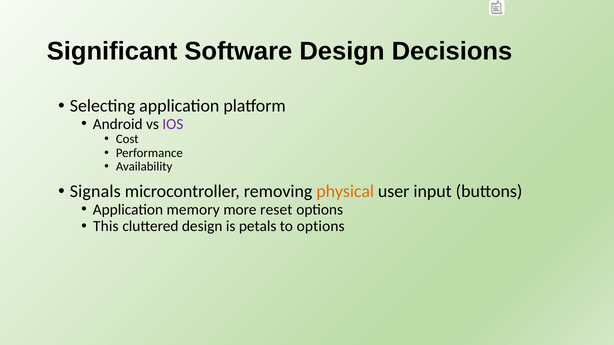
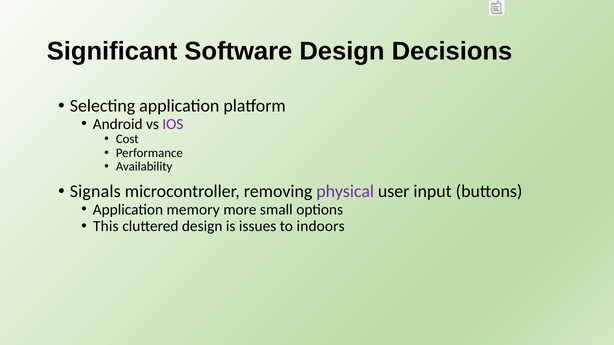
physical colour: orange -> purple
reset: reset -> small
petals: petals -> issues
to options: options -> indoors
